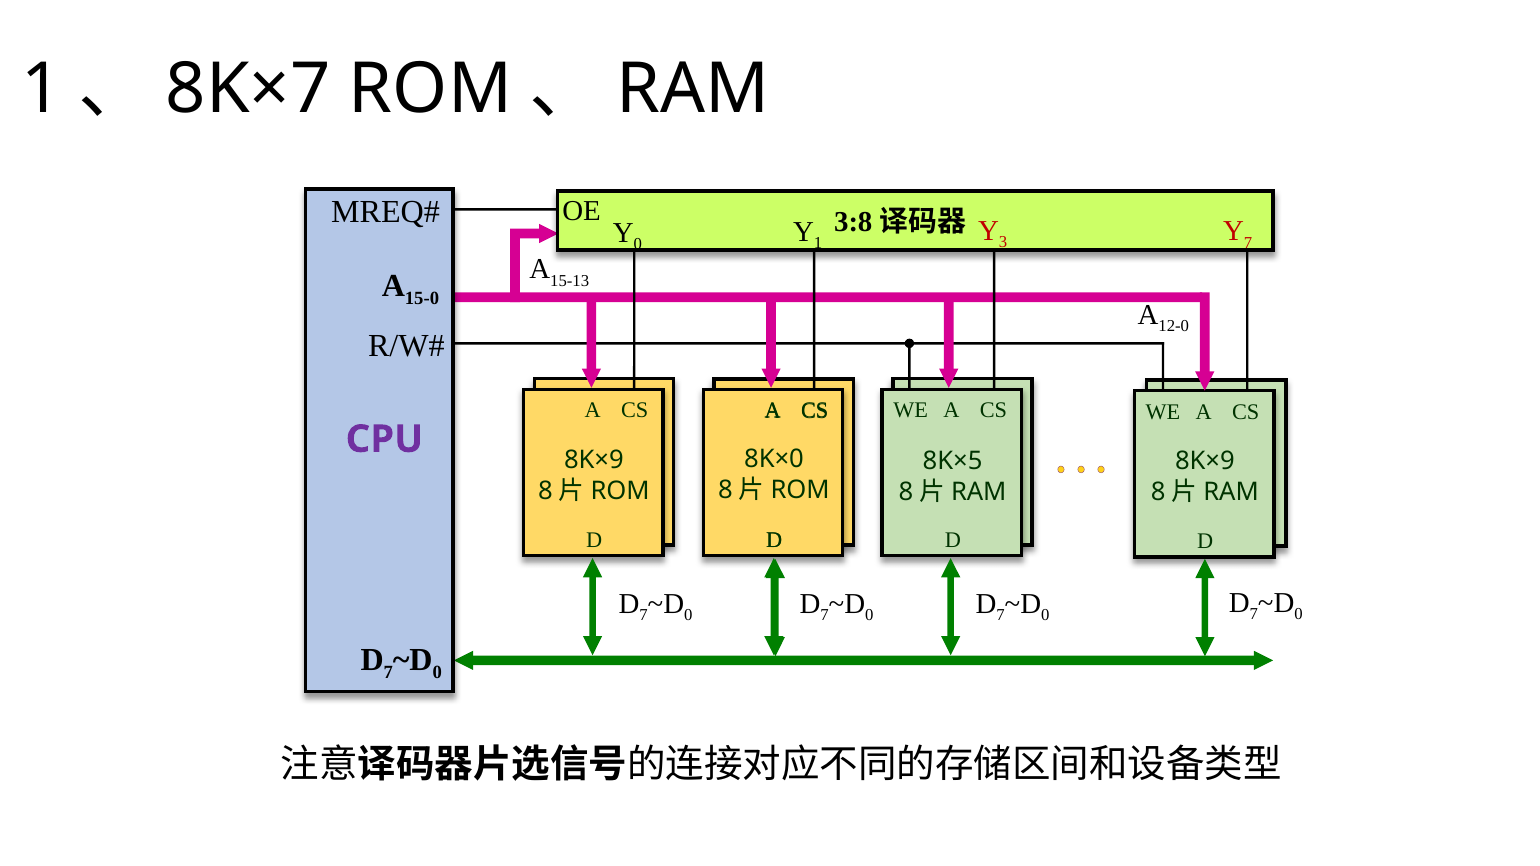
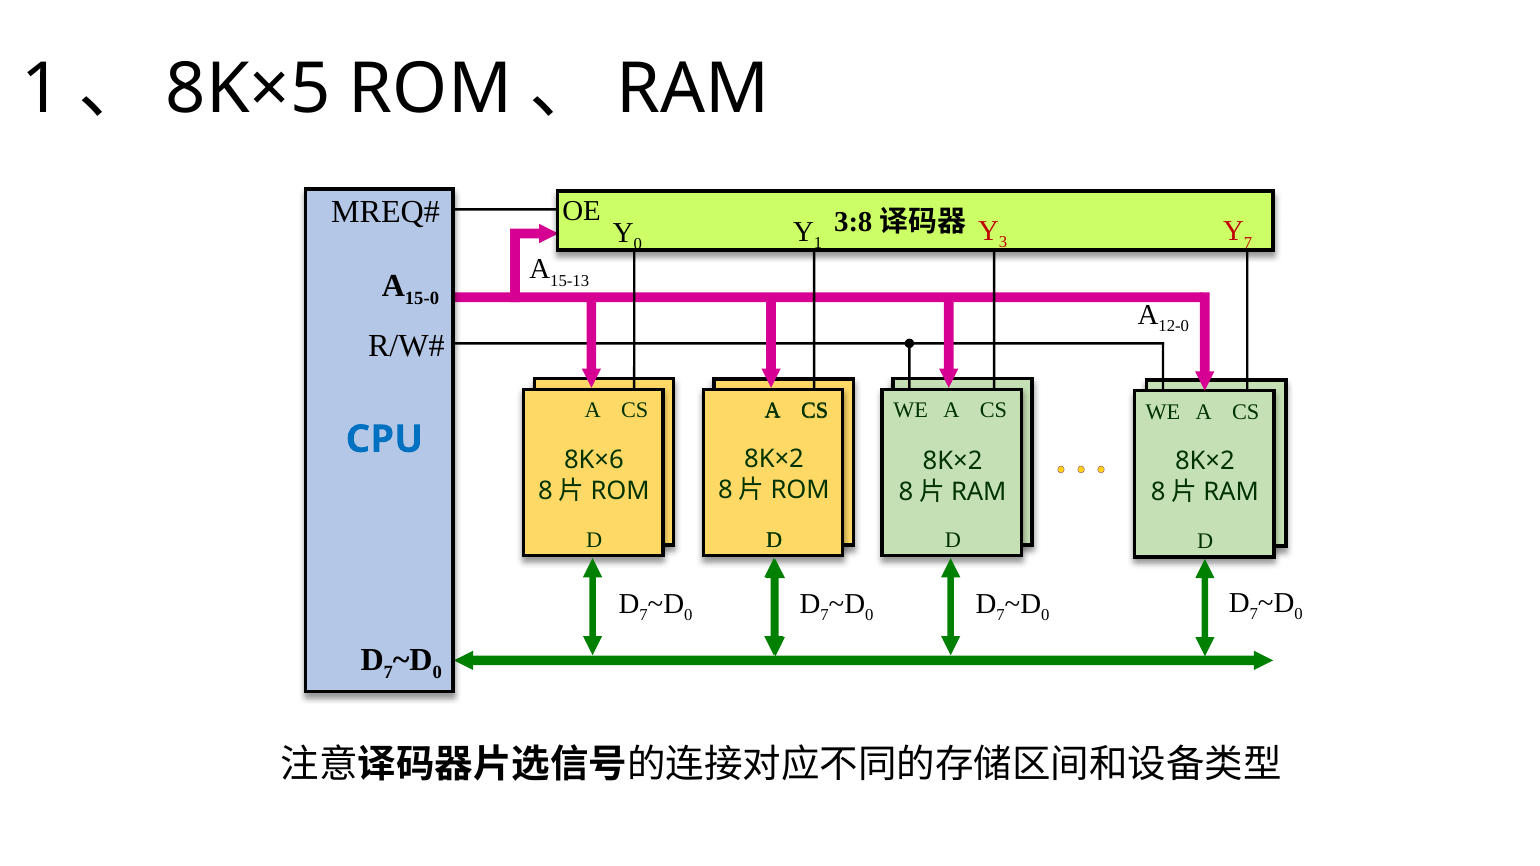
8K×7: 8K×7 -> 8K×5
CPU colour: purple -> blue
8K×0 at (774, 459): 8K×0 -> 8K×2
8K×9 at (594, 460): 8K×9 -> 8K×6
8K×5 at (953, 461): 8K×5 -> 8K×2
8K×9 at (1205, 461): 8K×9 -> 8K×2
